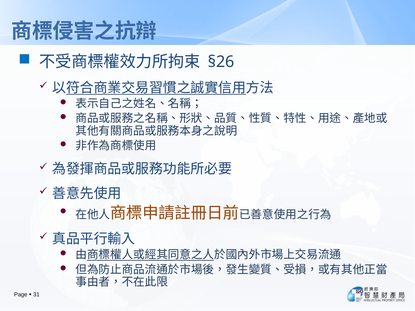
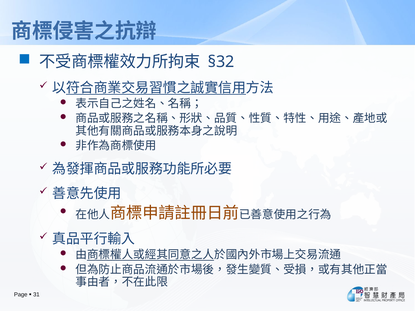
§26: §26 -> §32
